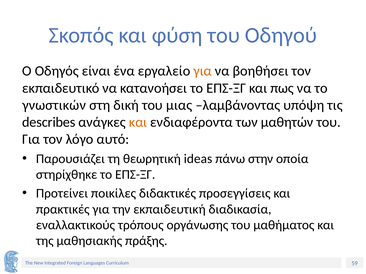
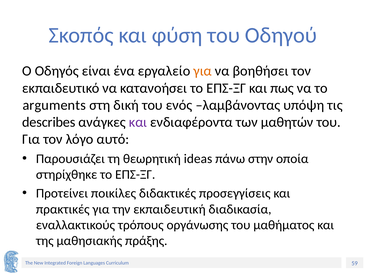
γνωστικών: γνωστικών -> arguments
μιας: μιας -> ενός
και at (138, 122) colour: orange -> purple
